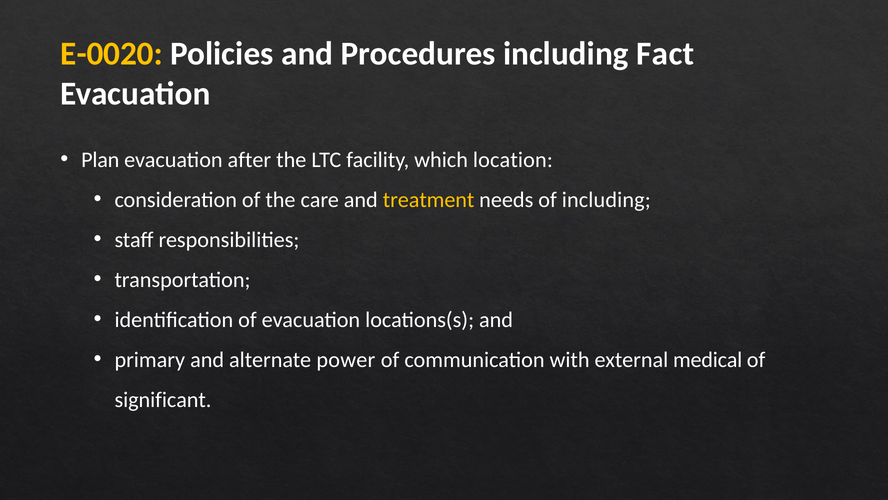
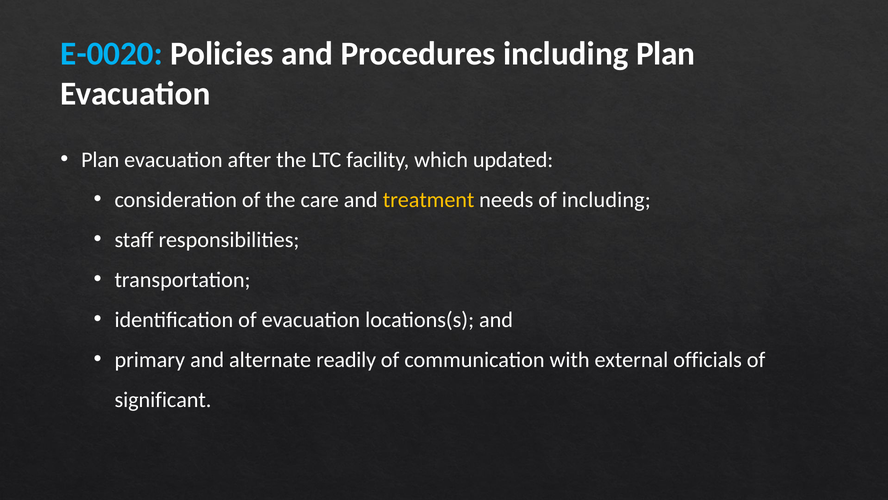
E-0020 colour: yellow -> light blue
including Fact: Fact -> Plan
location: location -> updated
power: power -> readily
medical: medical -> officials
